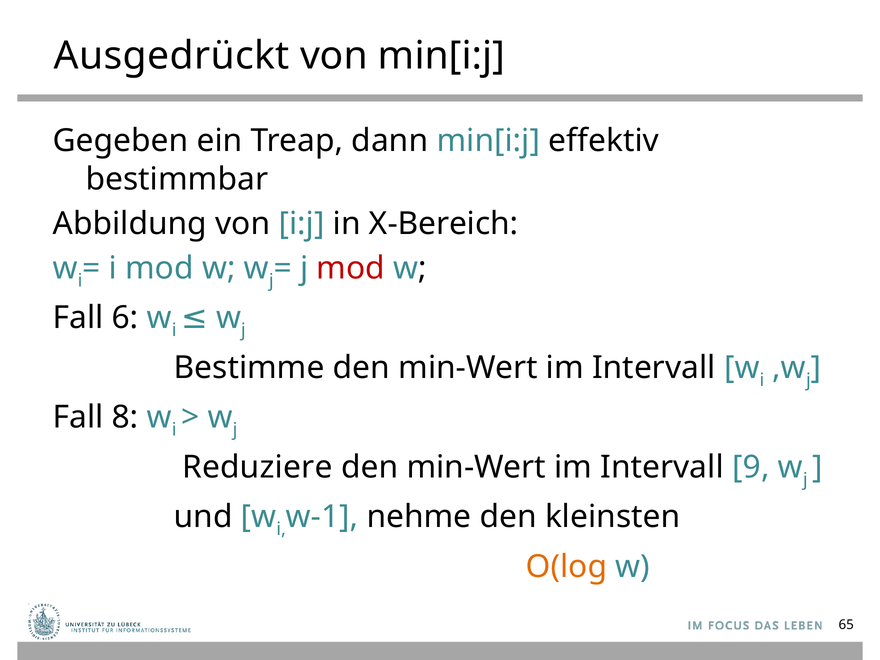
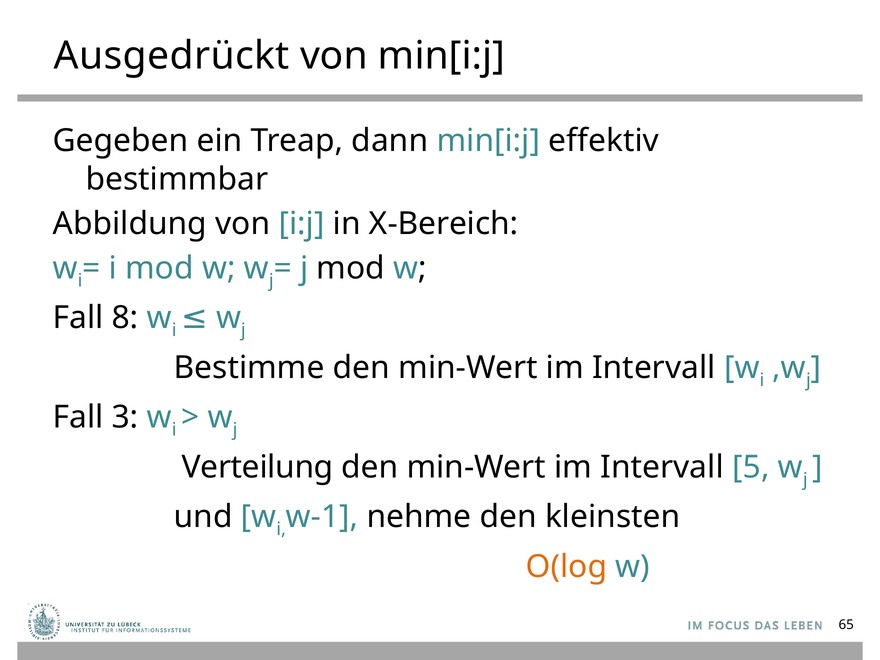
mod at (351, 268) colour: red -> black
6: 6 -> 8
8: 8 -> 3
Reduziere: Reduziere -> Verteilung
9: 9 -> 5
